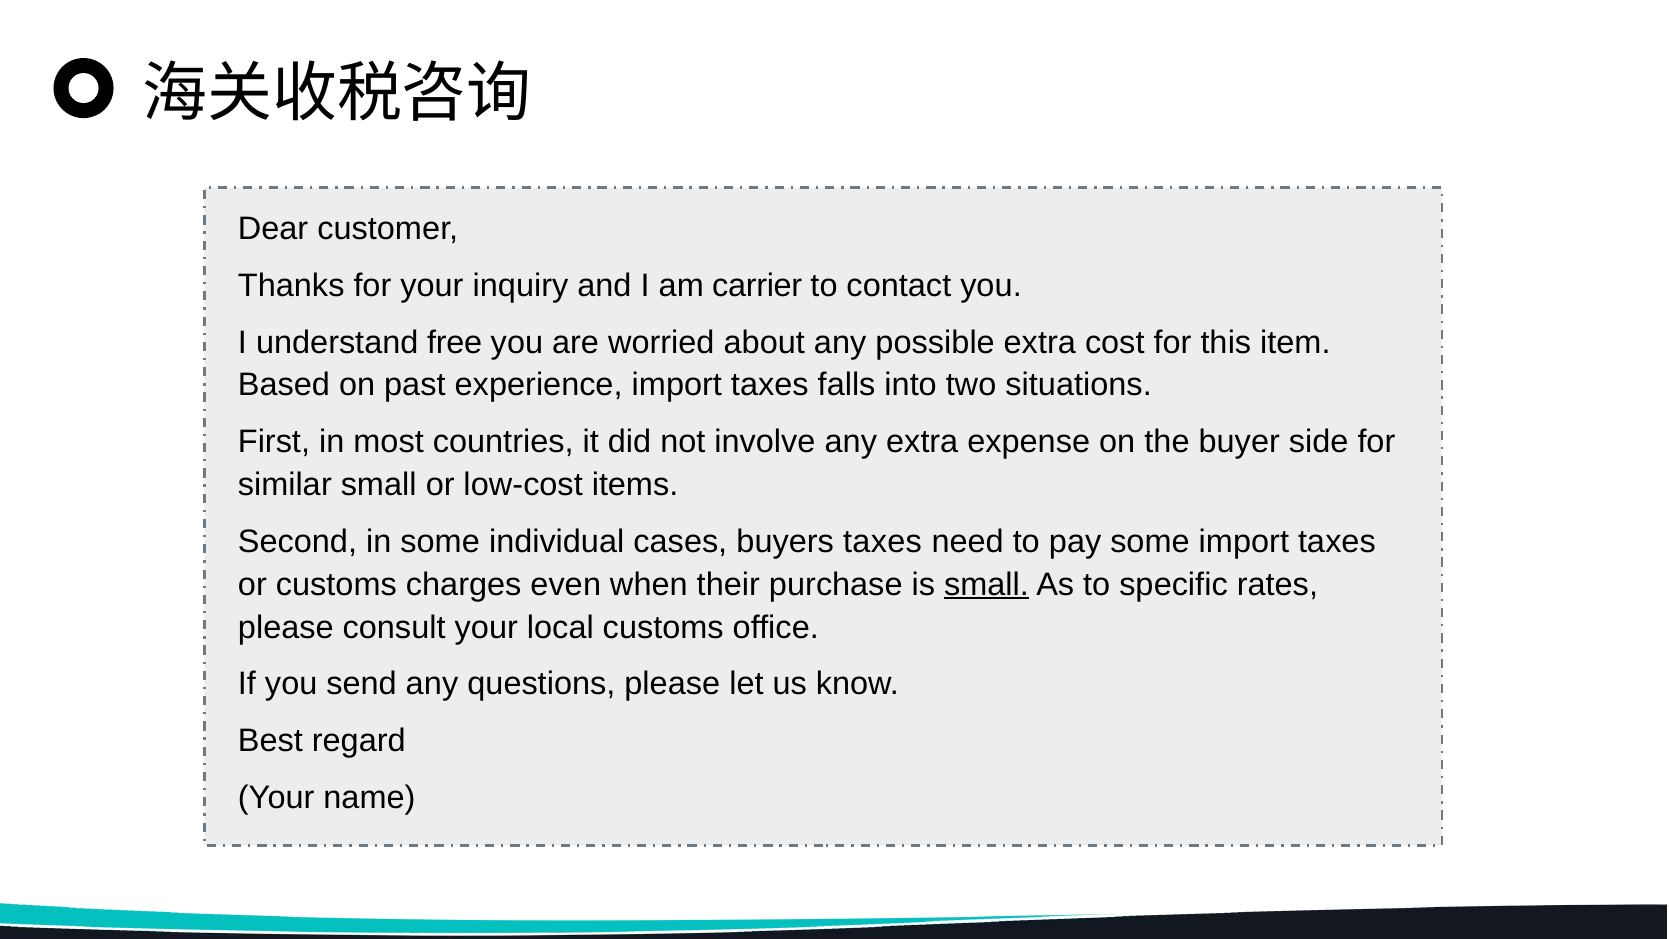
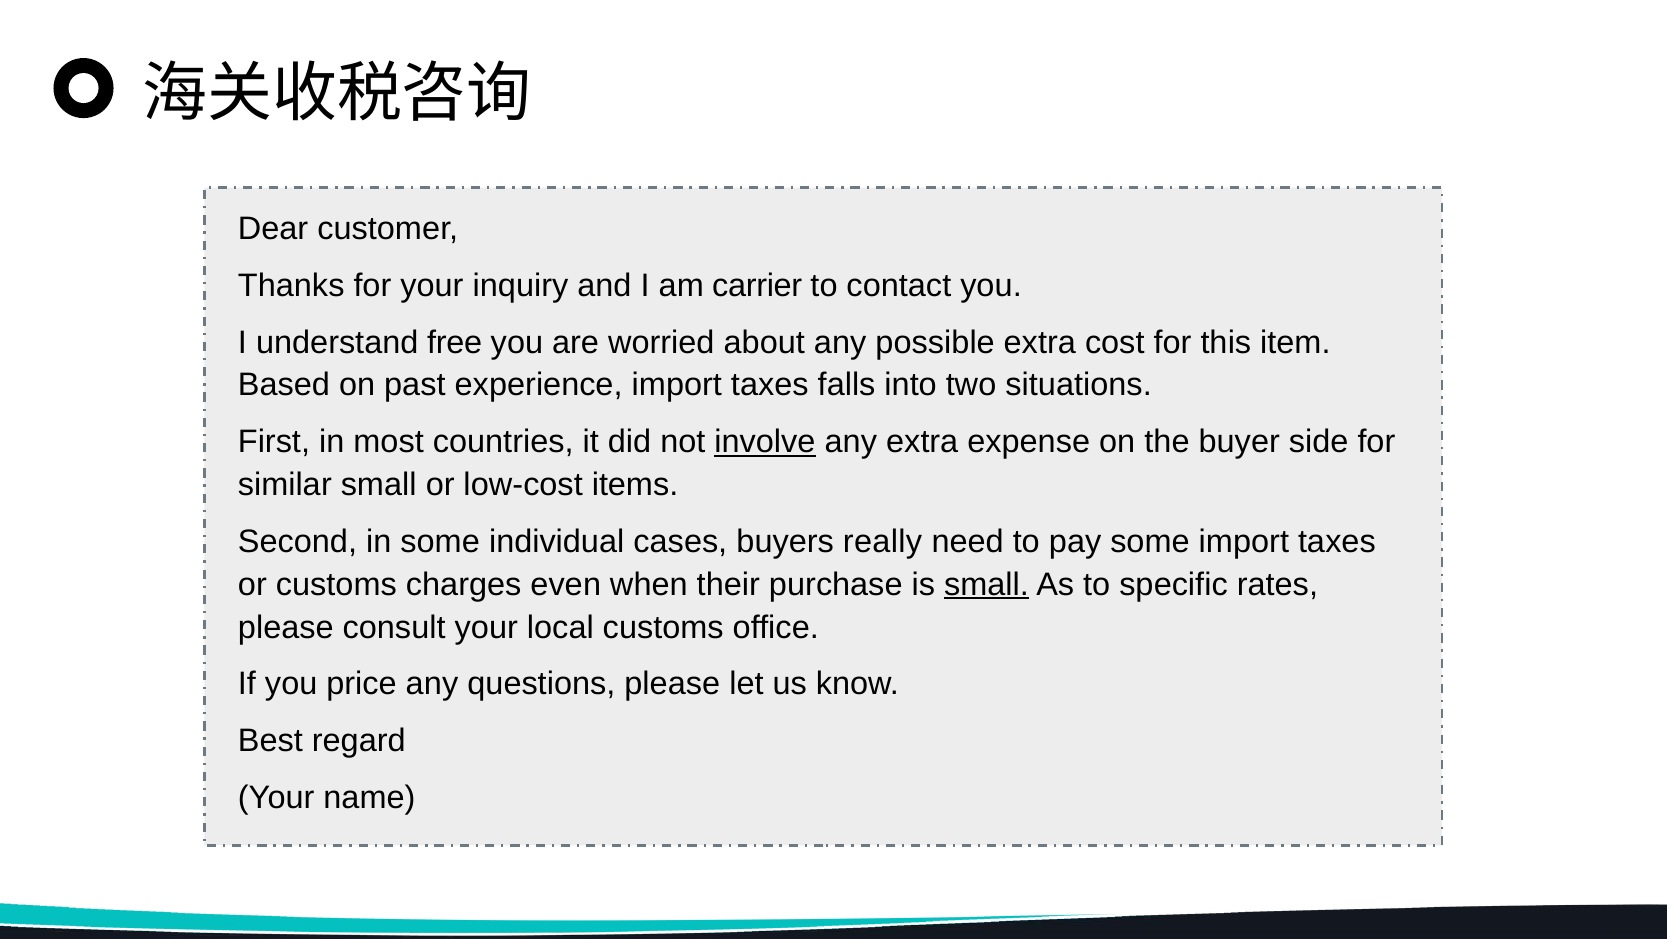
involve underline: none -> present
buyers taxes: taxes -> really
send: send -> price
